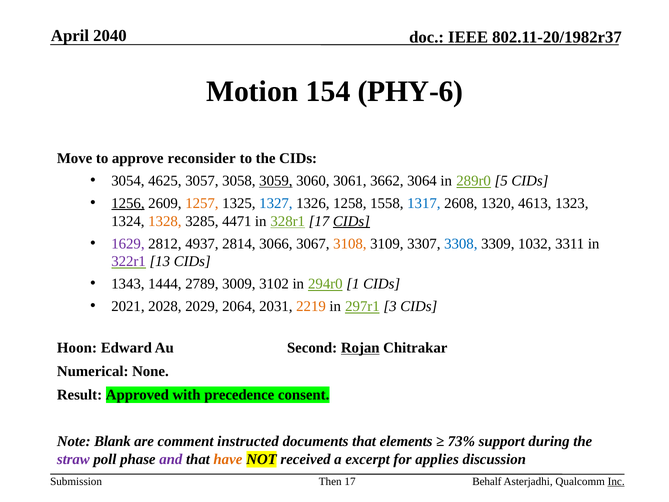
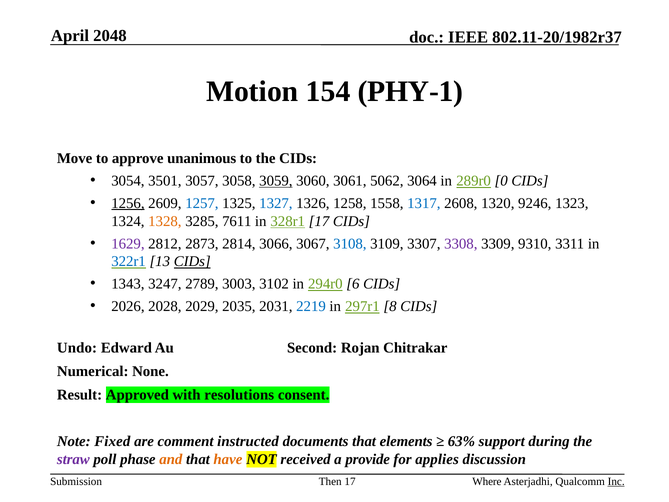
2040: 2040 -> 2048
PHY-6: PHY-6 -> PHY-1
reconsider: reconsider -> unanimous
4625: 4625 -> 3501
3662: 3662 -> 5062
5: 5 -> 0
1257 colour: orange -> blue
4613: 4613 -> 9246
4471: 4471 -> 7611
CIDs at (351, 221) underline: present -> none
4937: 4937 -> 2873
3108 colour: orange -> blue
3308 colour: blue -> purple
1032: 1032 -> 9310
322r1 colour: purple -> blue
CIDs at (192, 261) underline: none -> present
1444: 1444 -> 3247
3009: 3009 -> 3003
1: 1 -> 6
2021: 2021 -> 2026
2064: 2064 -> 2035
2219 colour: orange -> blue
3: 3 -> 8
Hoon: Hoon -> Undo
Rojan underline: present -> none
precedence: precedence -> resolutions
Blank: Blank -> Fixed
73%: 73% -> 63%
and colour: purple -> orange
excerpt: excerpt -> provide
Behalf: Behalf -> Where
